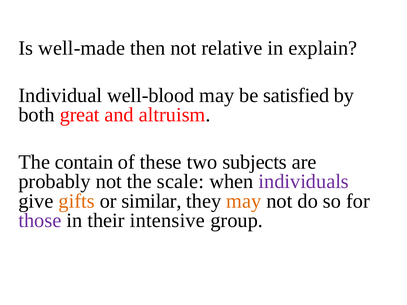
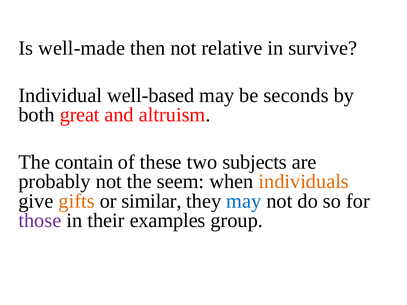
explain: explain -> survive
well-blood: well-blood -> well-based
satisfied: satisfied -> seconds
scale: scale -> seem
individuals colour: purple -> orange
may at (244, 201) colour: orange -> blue
intensive: intensive -> examples
